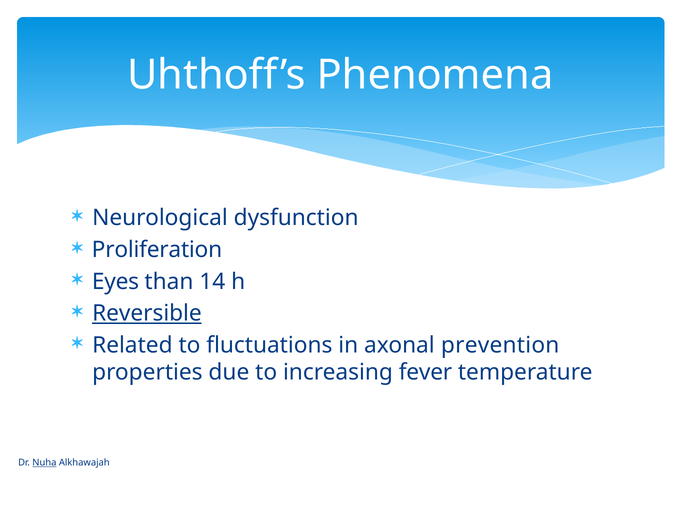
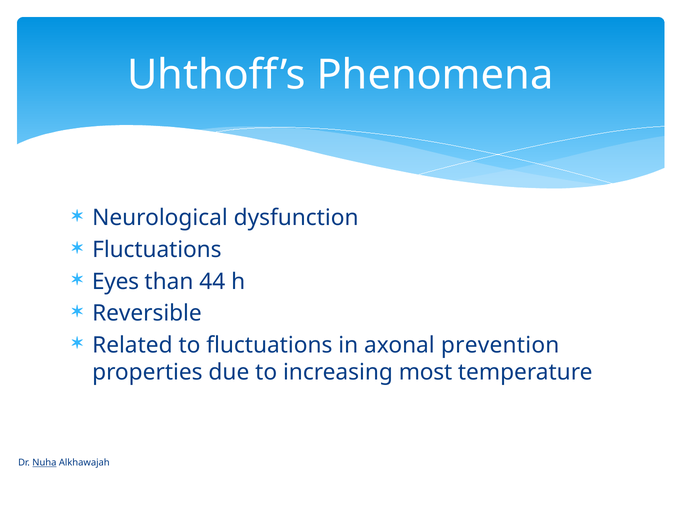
Proliferation at (157, 250): Proliferation -> Fluctuations
14: 14 -> 44
Reversible underline: present -> none
fever: fever -> most
